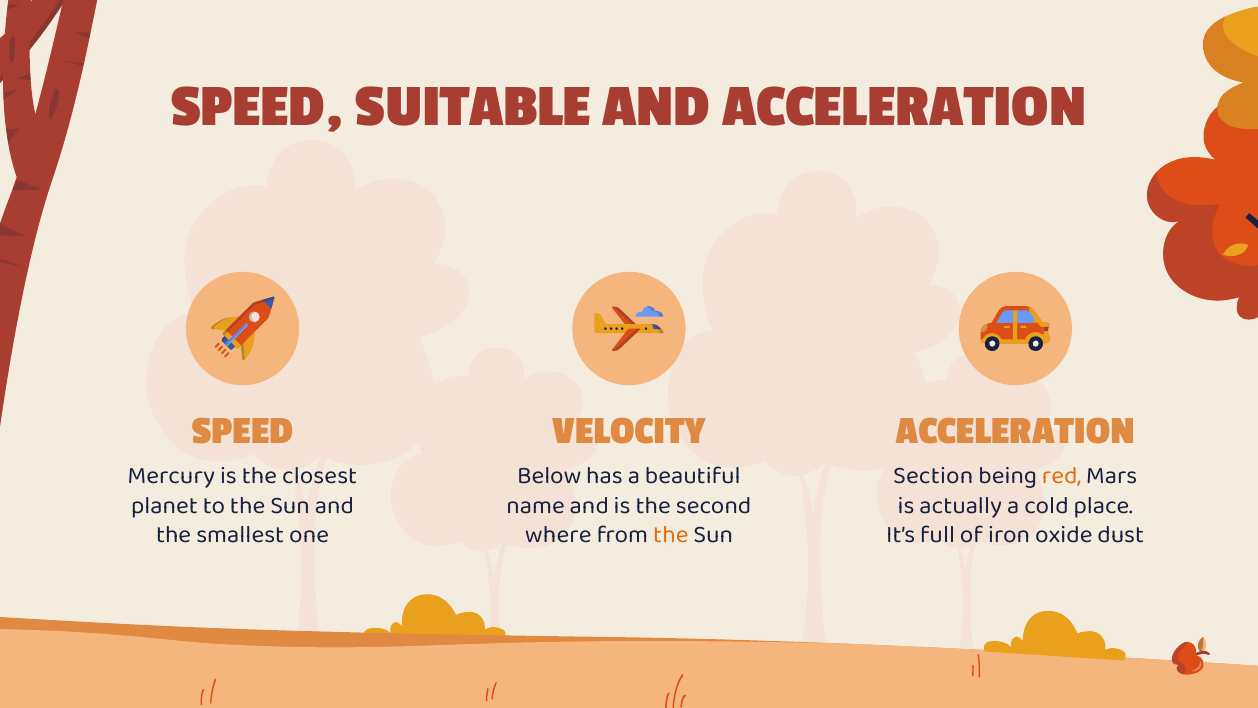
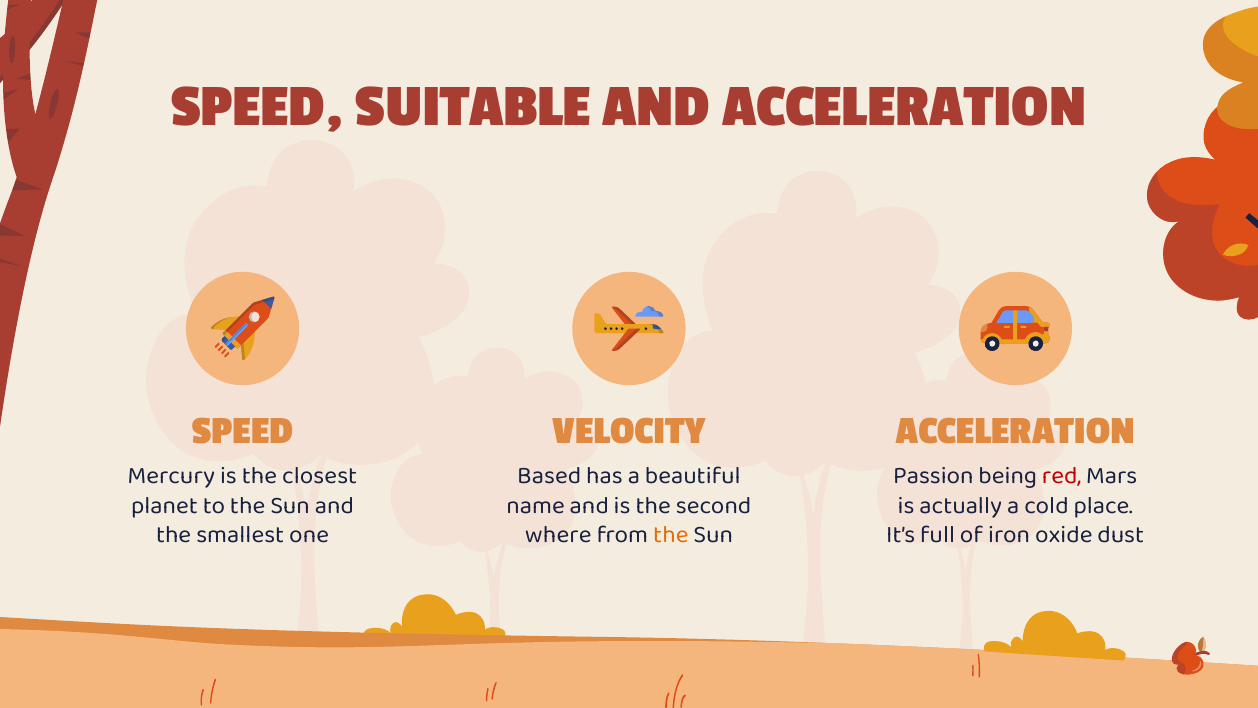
Below: Below -> Based
Section: Section -> Passion
red colour: orange -> red
